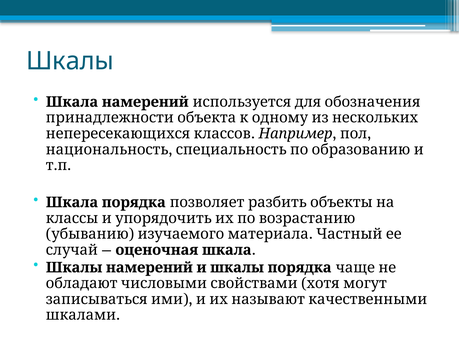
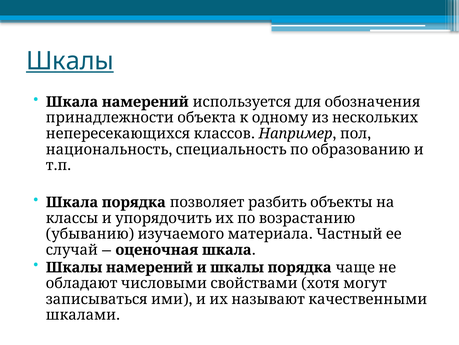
Шкалы at (70, 61) underline: none -> present
